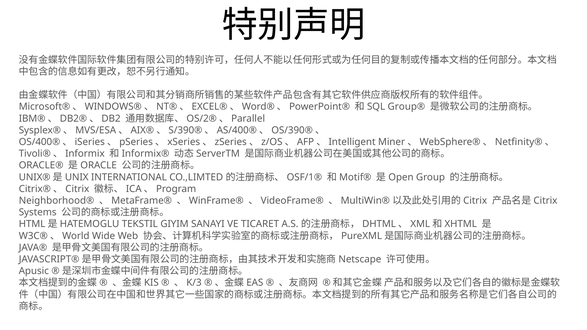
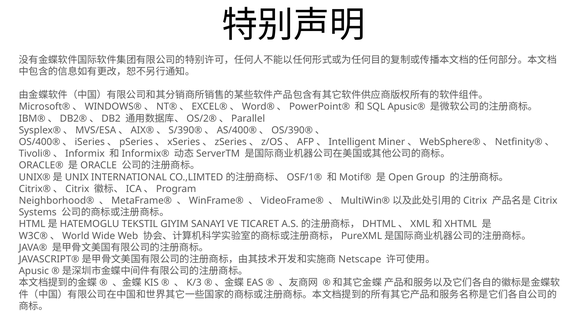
Group®: Group® -> Apusic®
